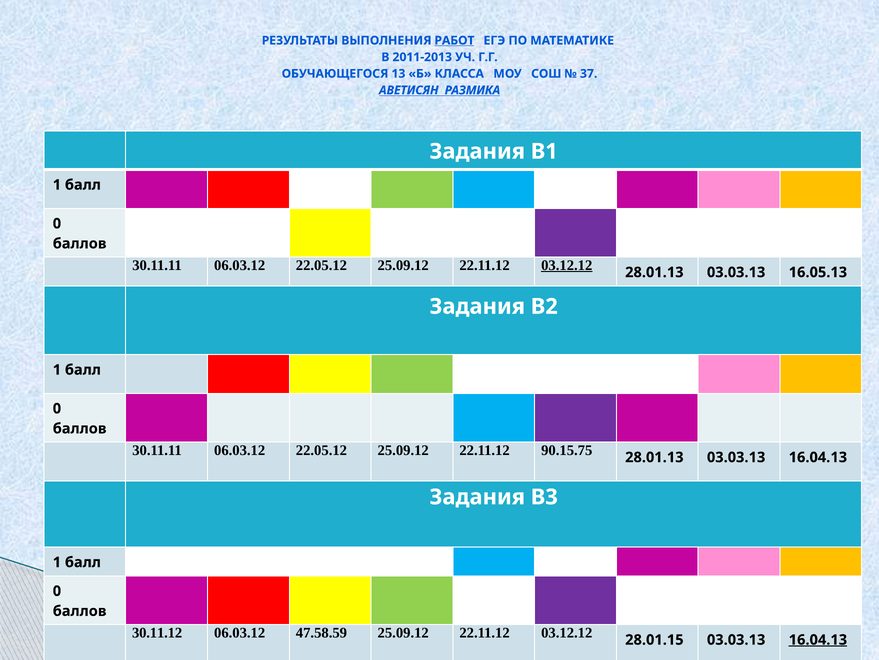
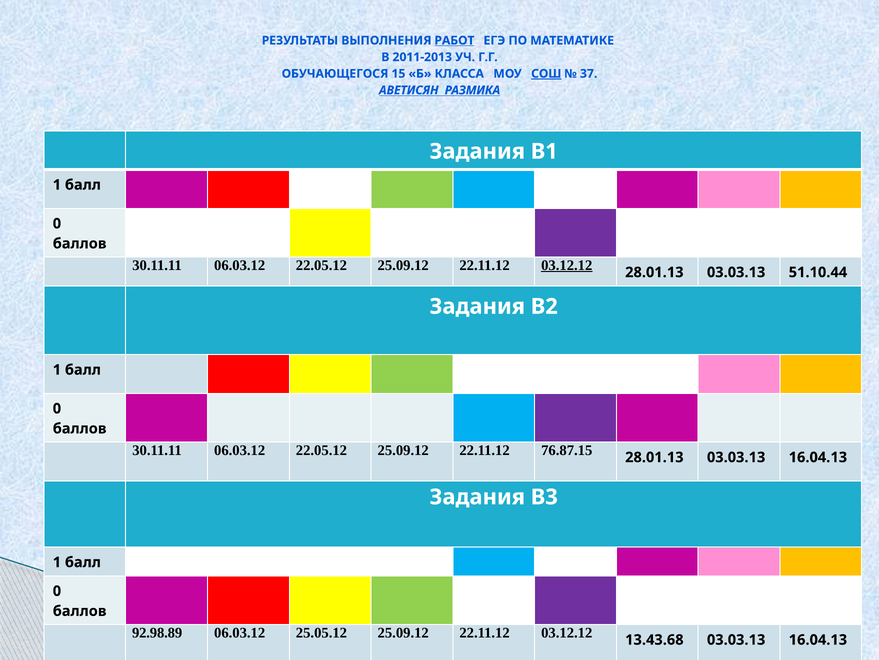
13: 13 -> 15
СОШ underline: none -> present
16.05.13: 16.05.13 -> 51.10.44
90.15.75: 90.15.75 -> 76.87.15
30.11.12: 30.11.12 -> 92.98.89
47.58.59: 47.58.59 -> 25.05.12
28.01.15: 28.01.15 -> 13.43.68
16.04.13 at (818, 639) underline: present -> none
